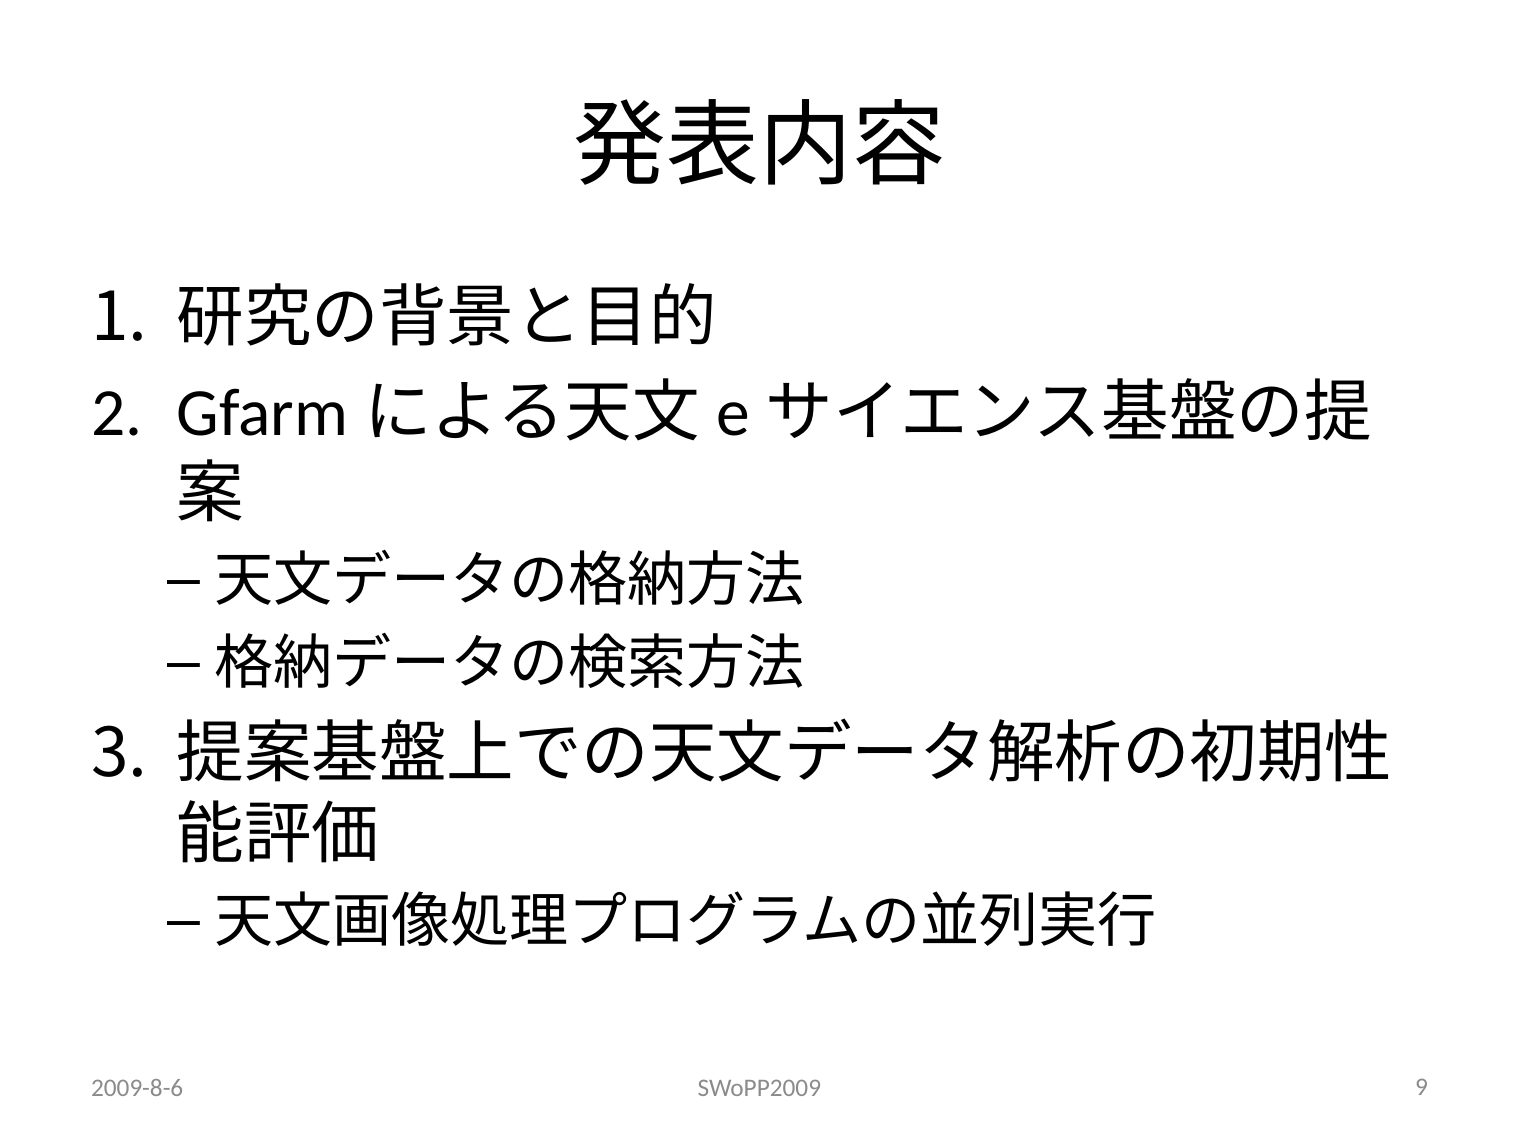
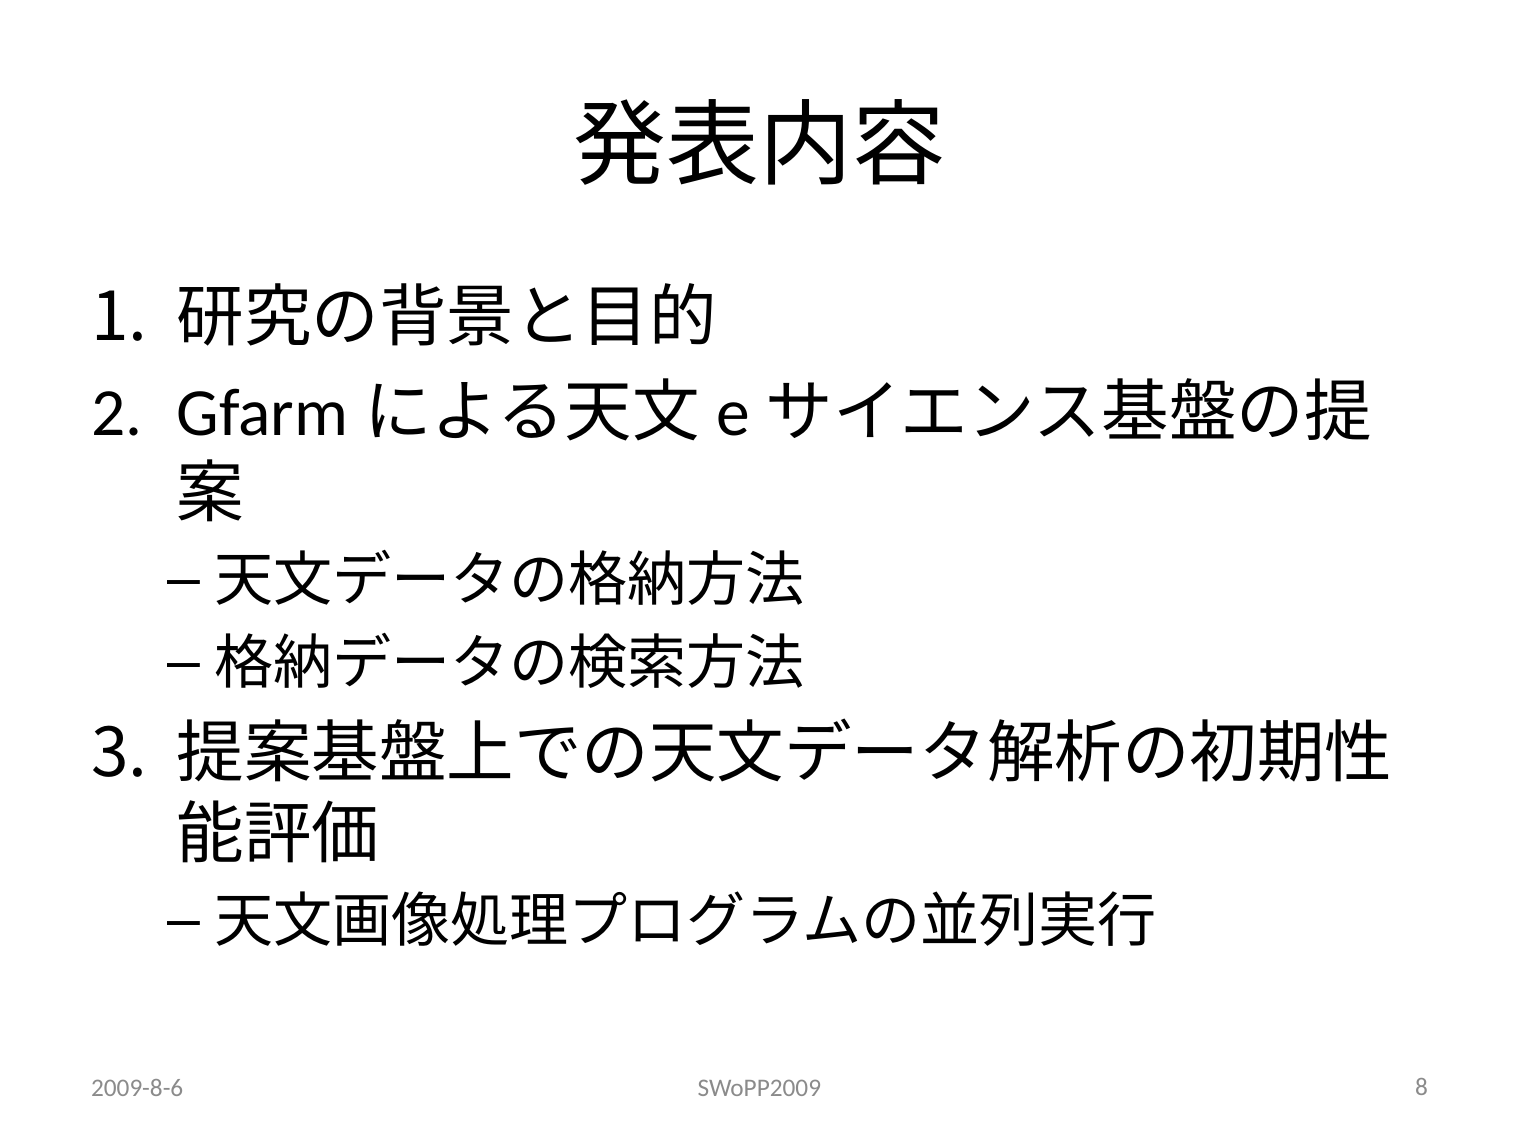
9: 9 -> 8
